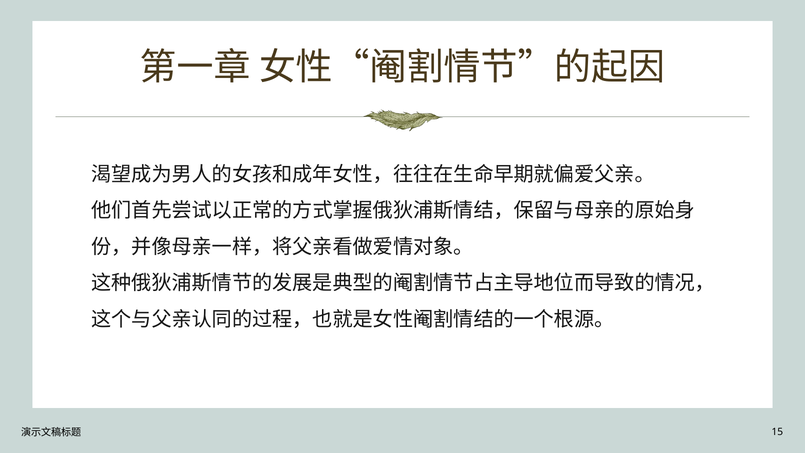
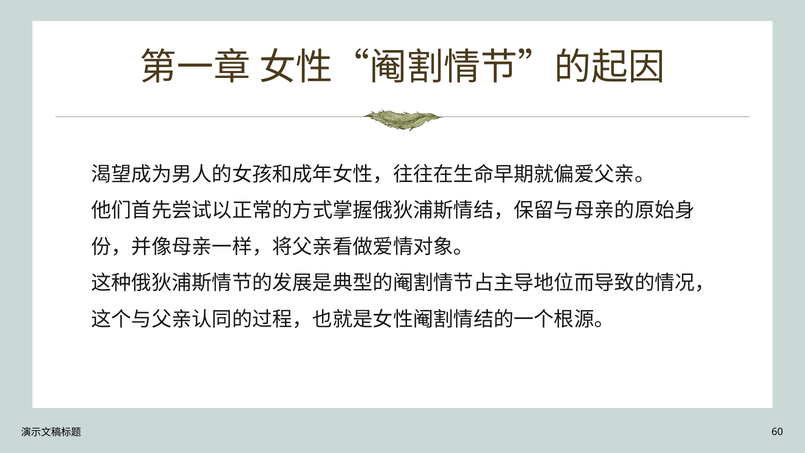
15: 15 -> 60
